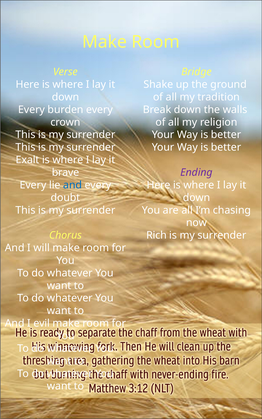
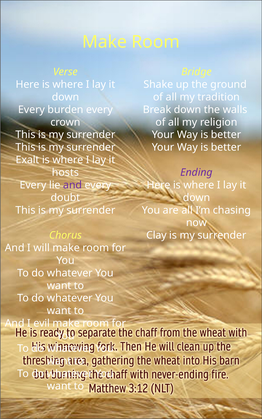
brave: brave -> hosts
and at (73, 185) colour: blue -> purple
Rich: Rich -> Clay
